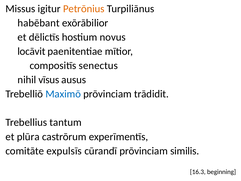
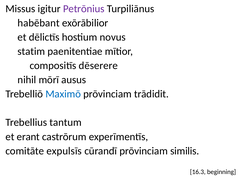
Petrōnius colour: orange -> purple
locāvit: locāvit -> statim
senectus: senectus -> dēserere
vīsus: vīsus -> mōrī
plūra: plūra -> erant
